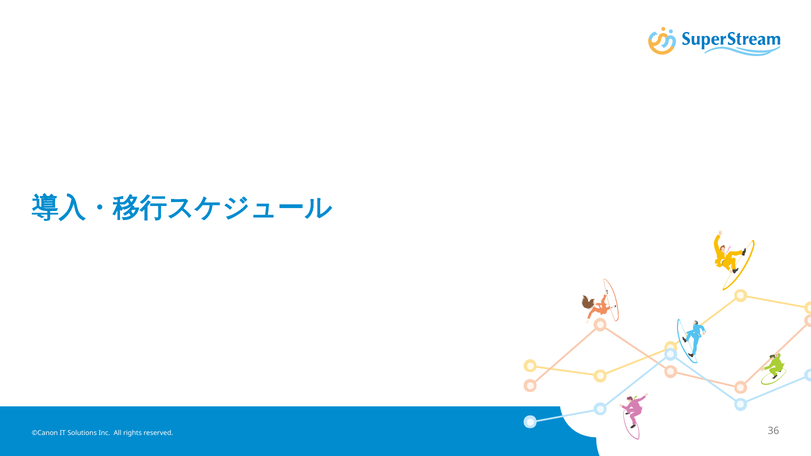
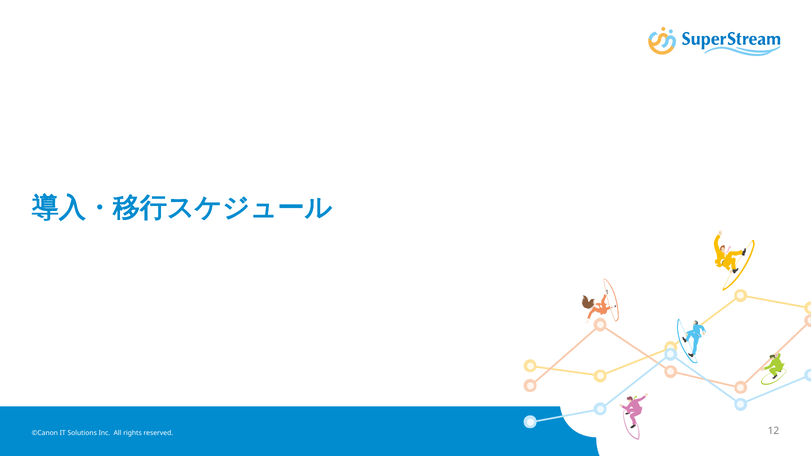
36: 36 -> 12
